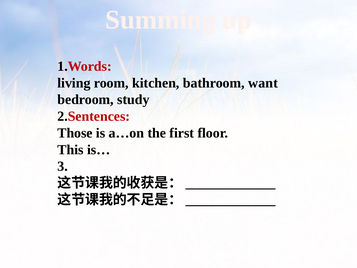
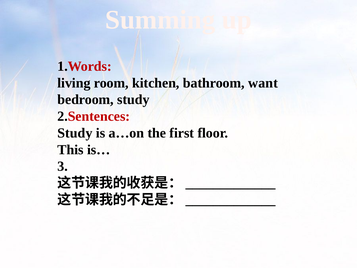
Those at (75, 133): Those -> Study
